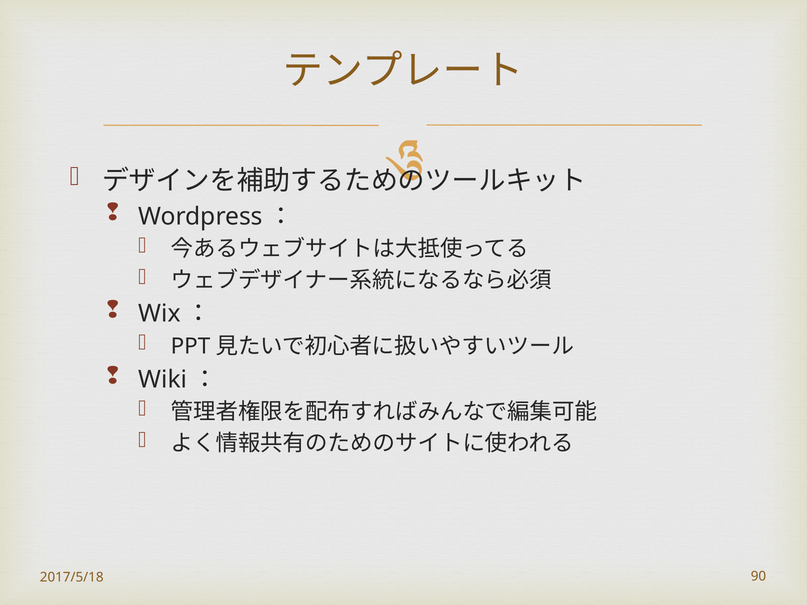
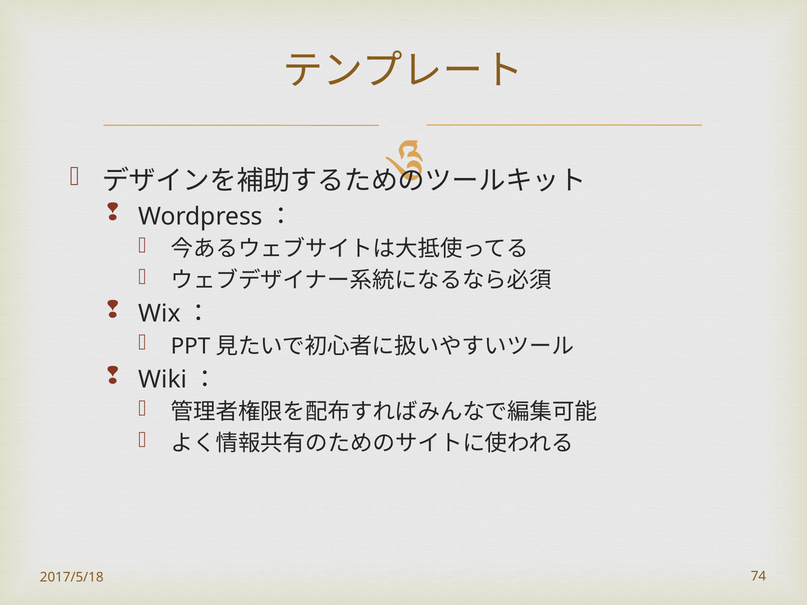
90: 90 -> 74
